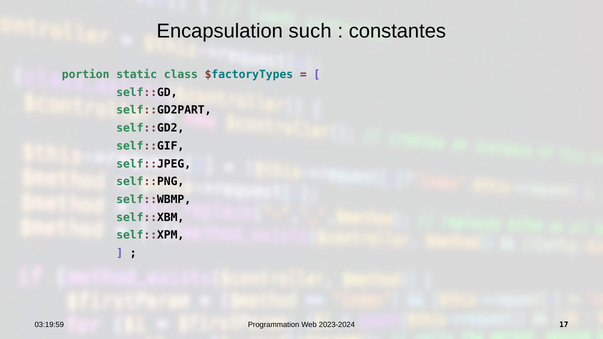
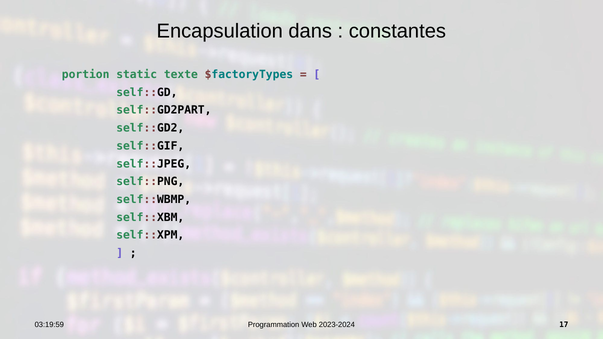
such: such -> dans
class: class -> texte
